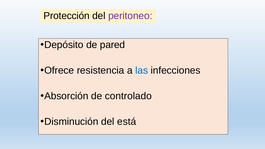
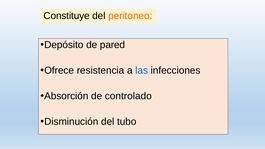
Protección: Protección -> Constituye
peritoneo colour: purple -> orange
está: está -> tubo
